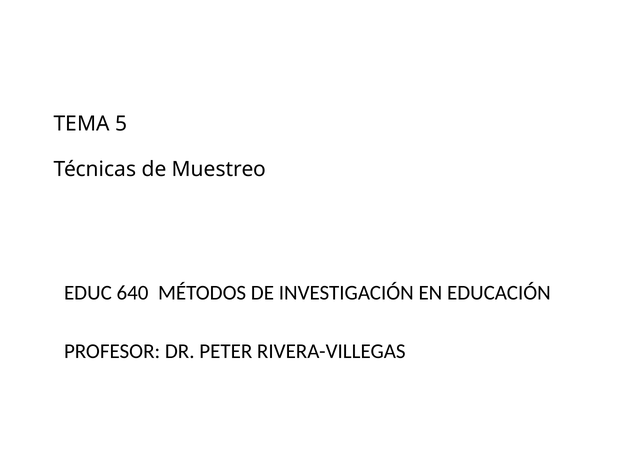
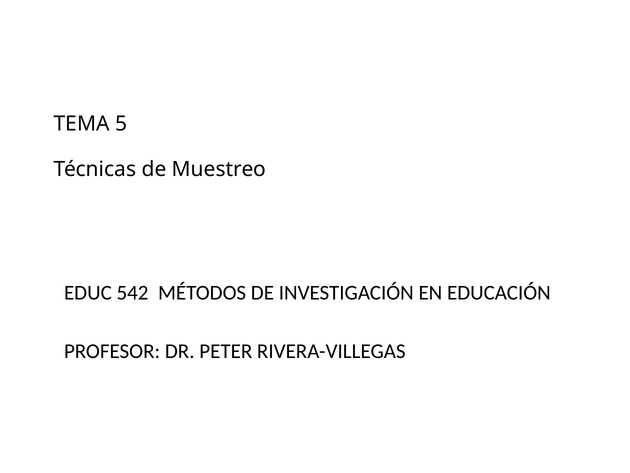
640: 640 -> 542
